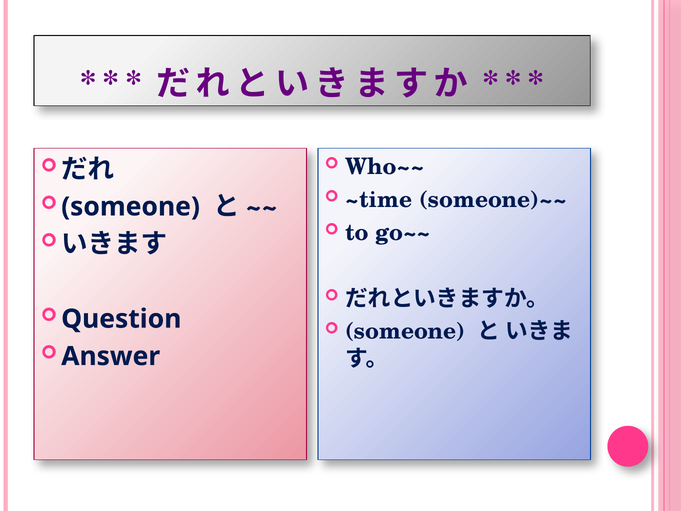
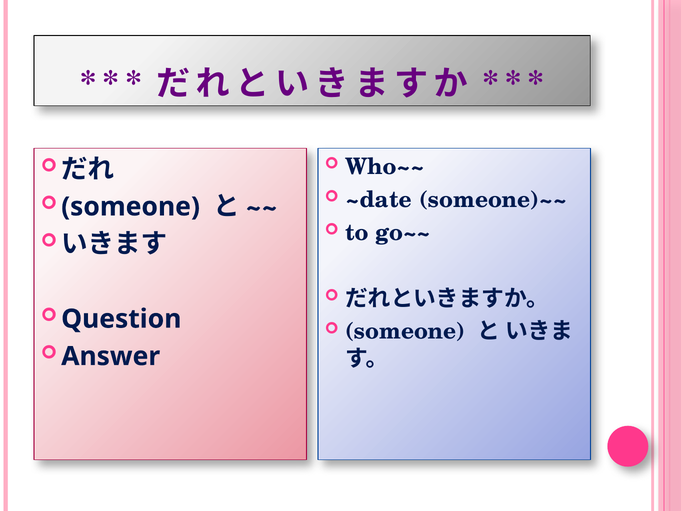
~time: ~time -> ~date
